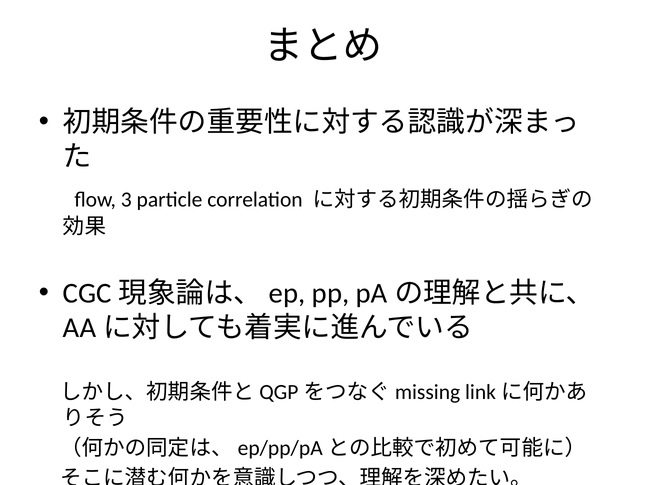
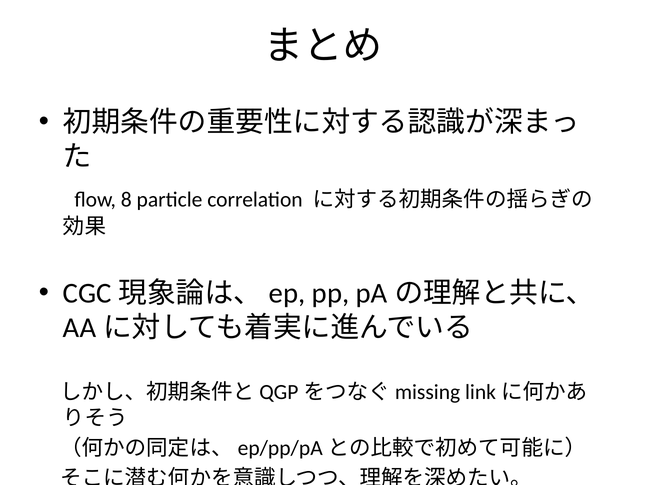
3: 3 -> 8
